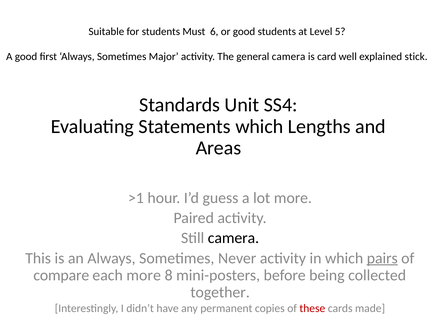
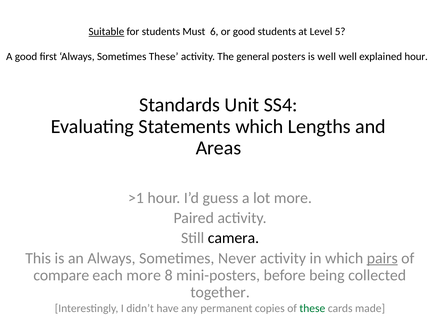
Suitable underline: none -> present
Sometimes Major: Major -> These
general camera: camera -> posters
is card: card -> well
explained stick: stick -> hour
these at (312, 309) colour: red -> green
